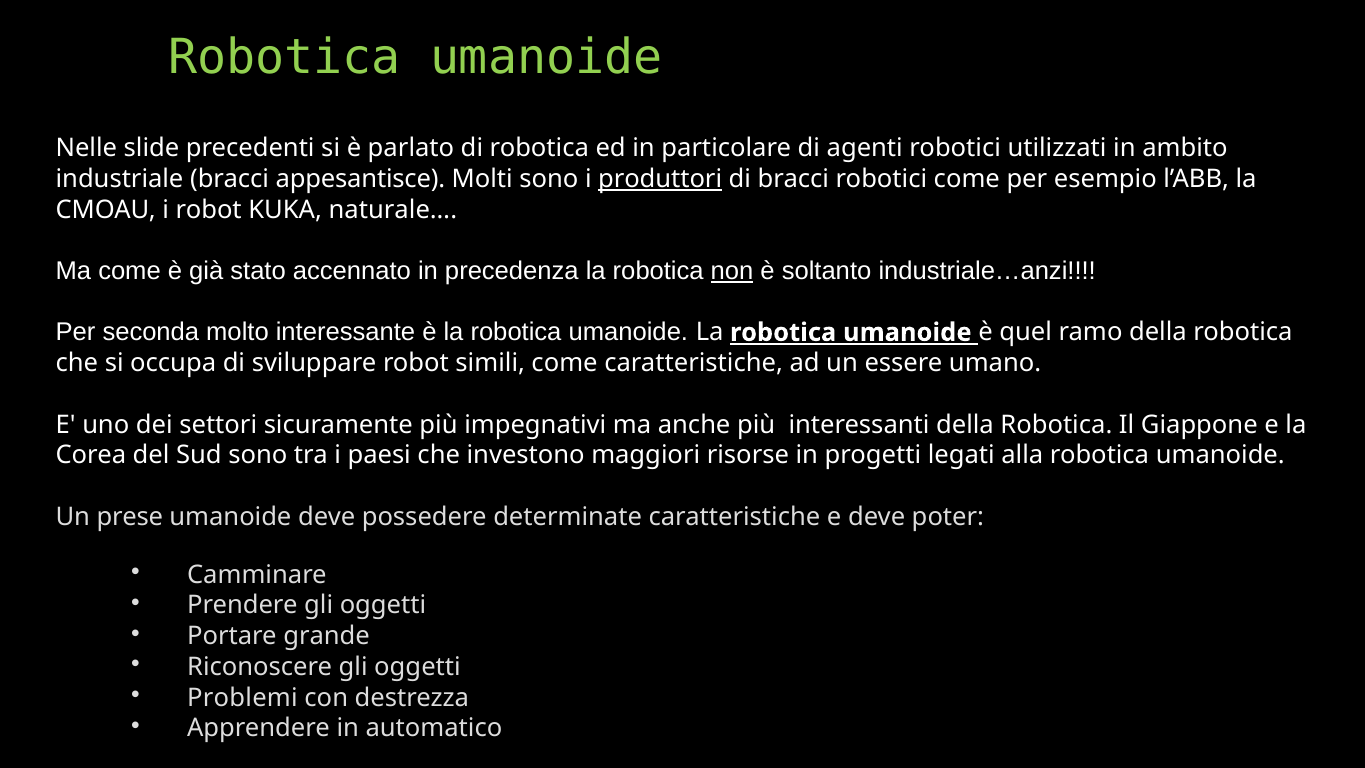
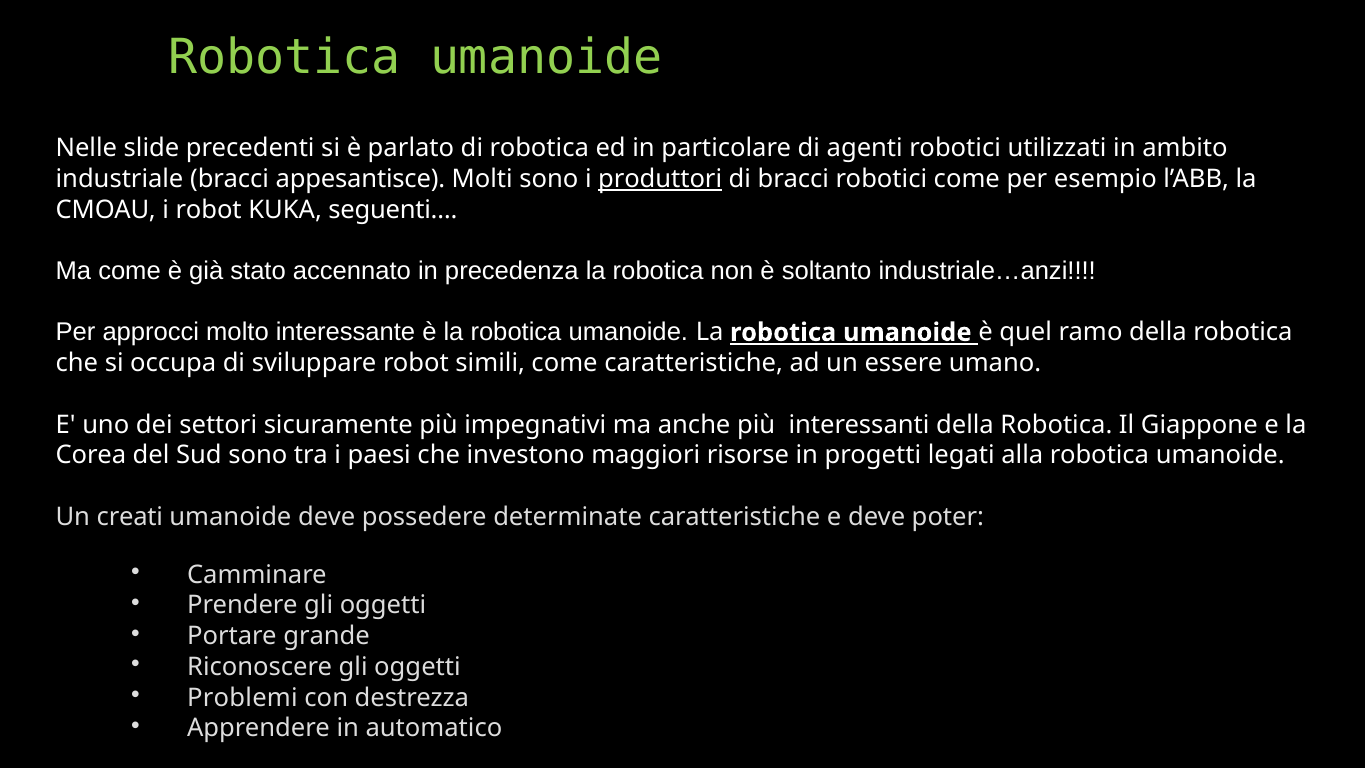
naturale…: naturale… -> seguenti…
non underline: present -> none
seconda: seconda -> approcci
prese: prese -> creati
